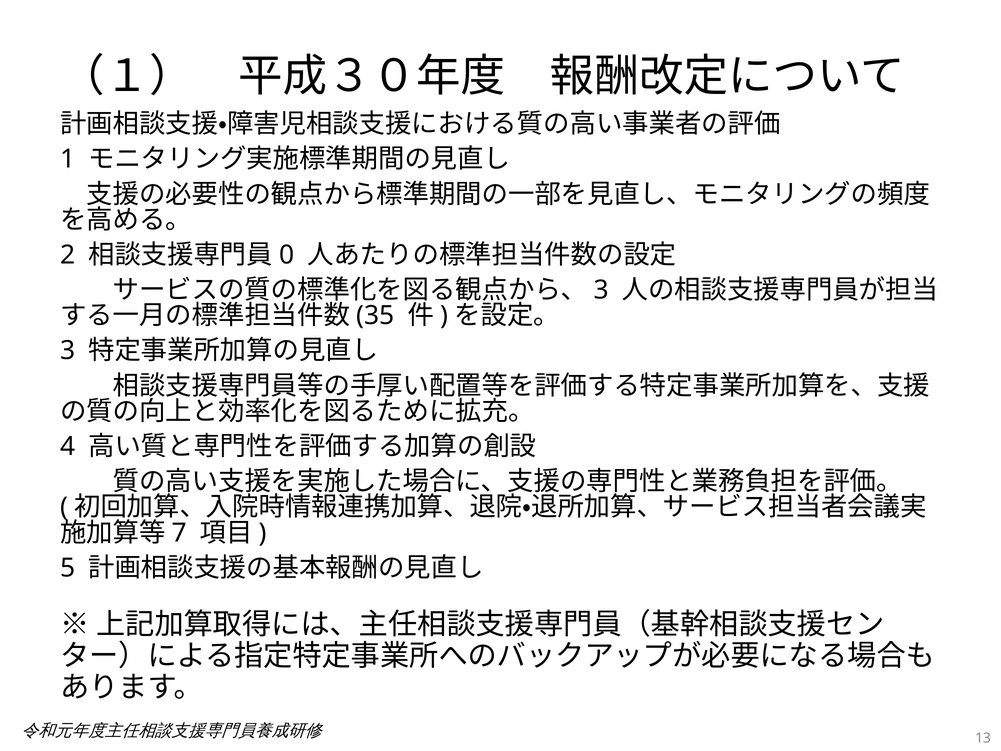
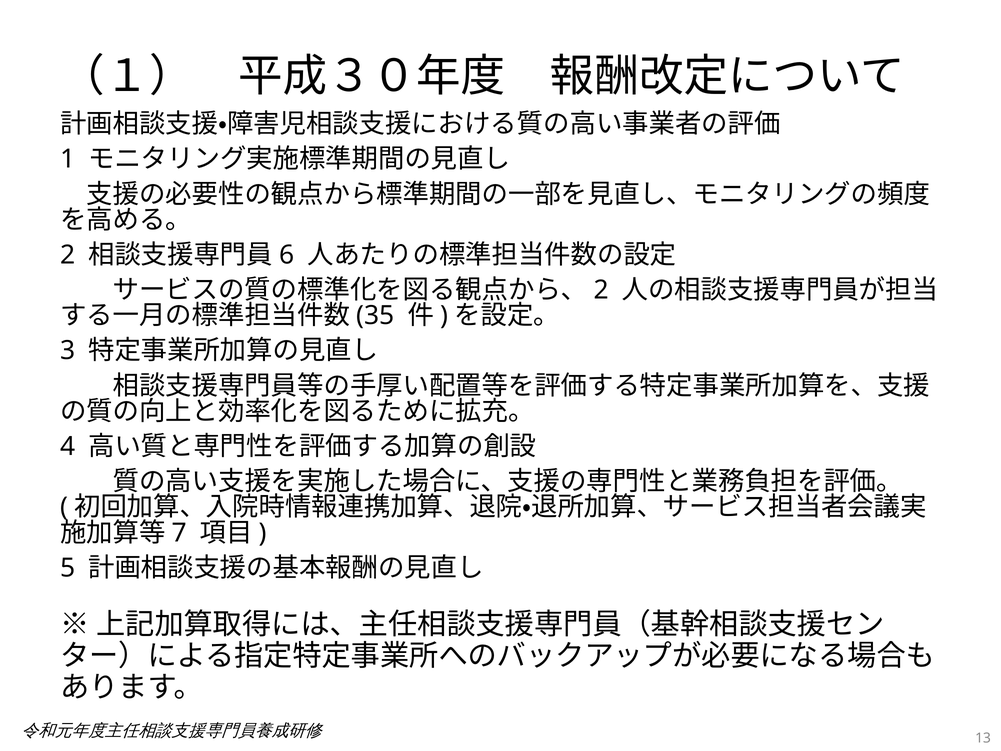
0: 0 -> 6
3 at (601, 290): 3 -> 2
